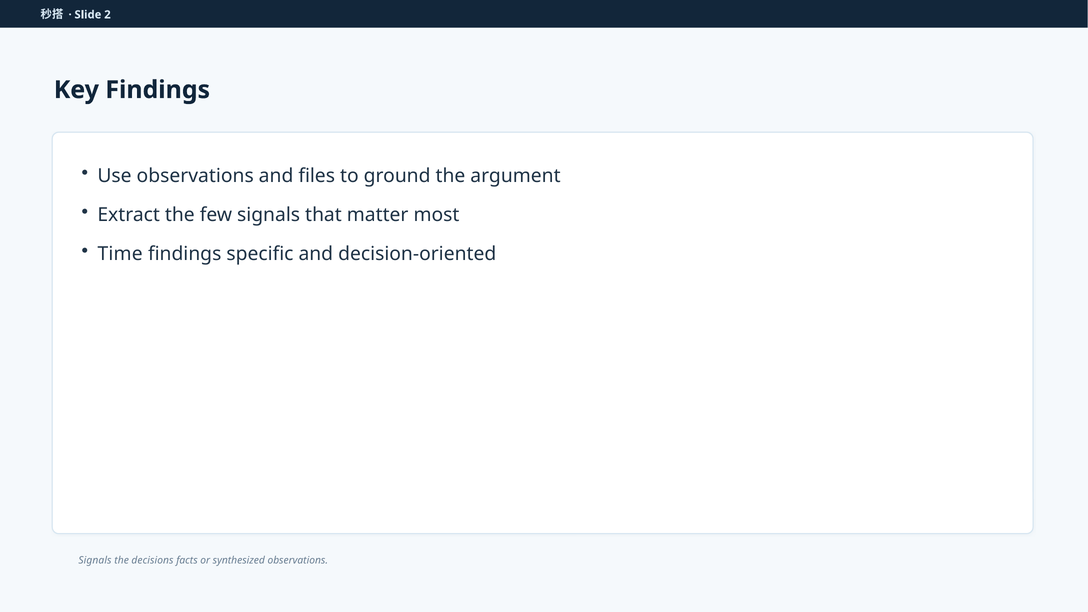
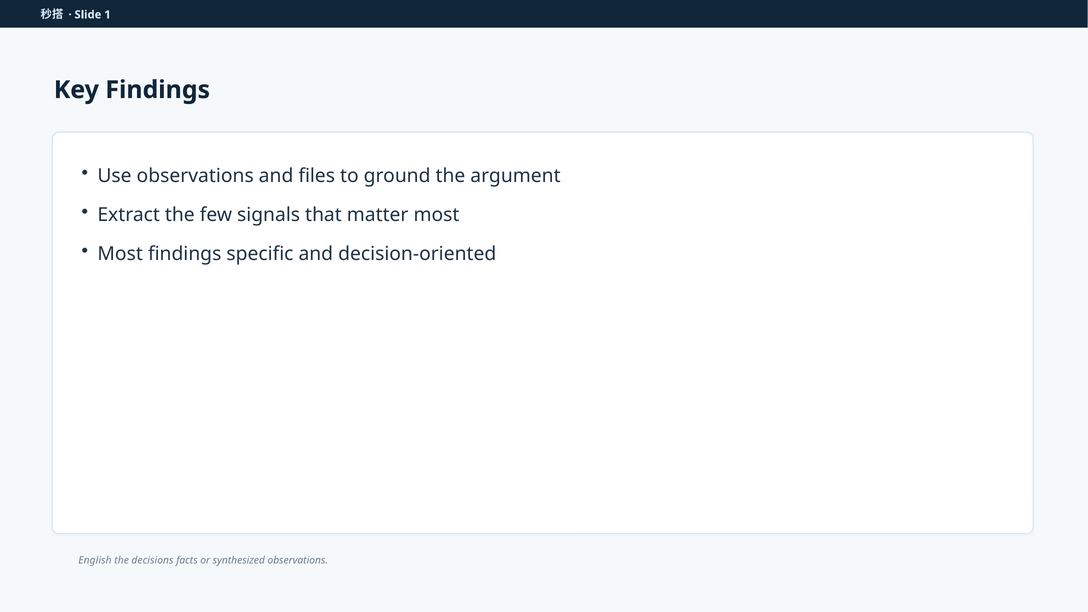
2: 2 -> 1
Time at (120, 254): Time -> Most
Signals at (95, 560): Signals -> English
